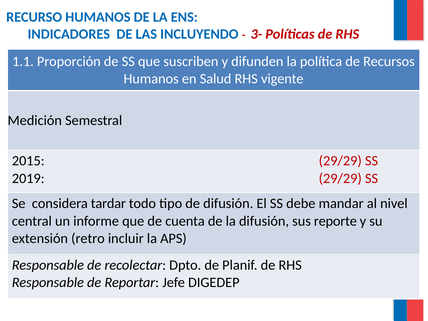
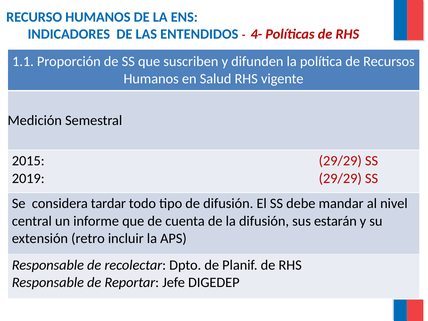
INCLUYENDO: INCLUYENDO -> ENTENDIDOS
3-: 3- -> 4-
reporte: reporte -> estarán
